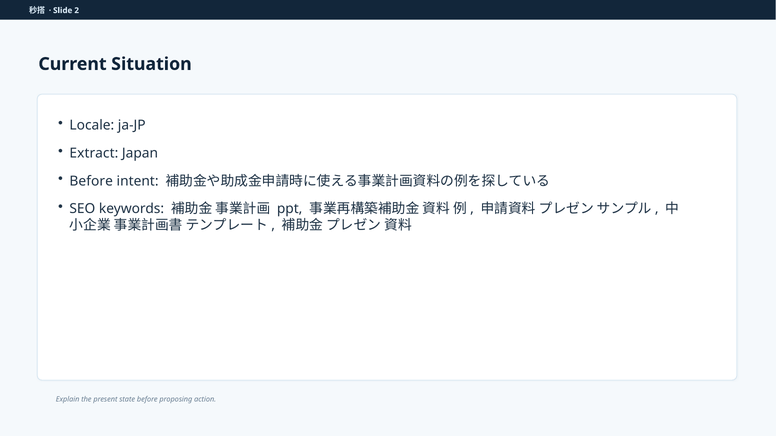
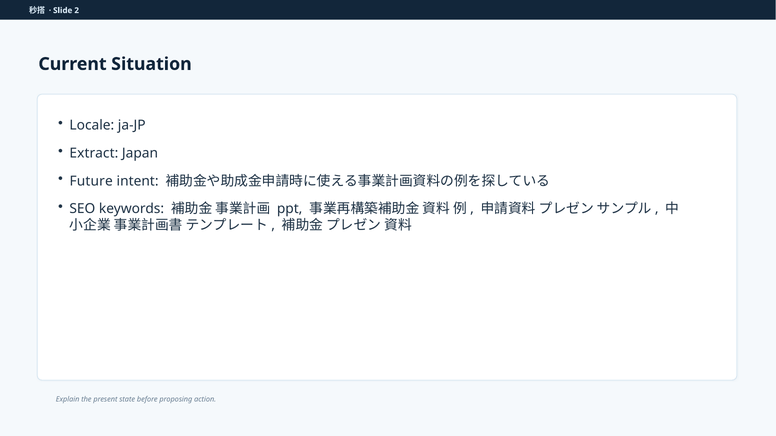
Before at (91, 181): Before -> Future
